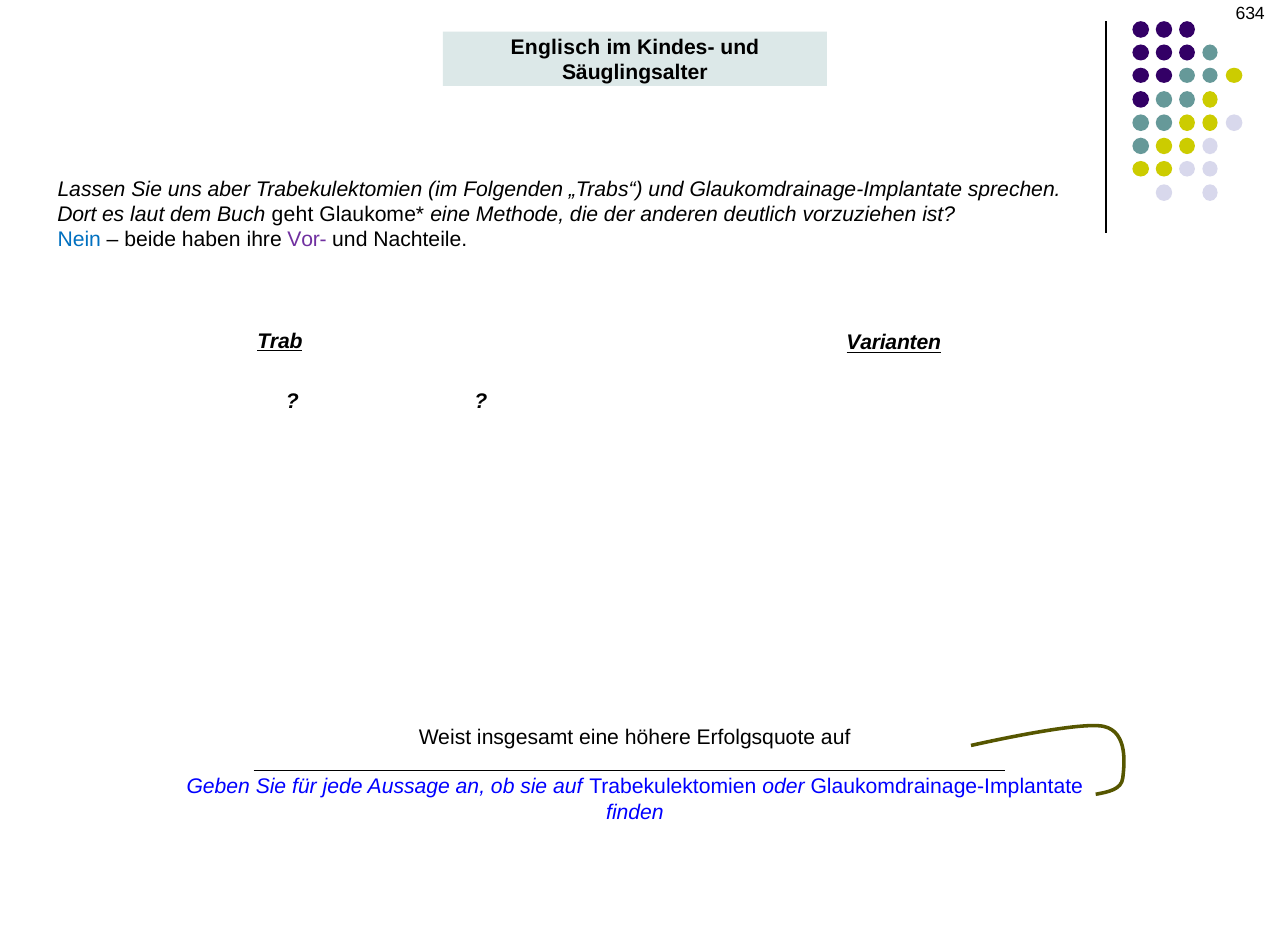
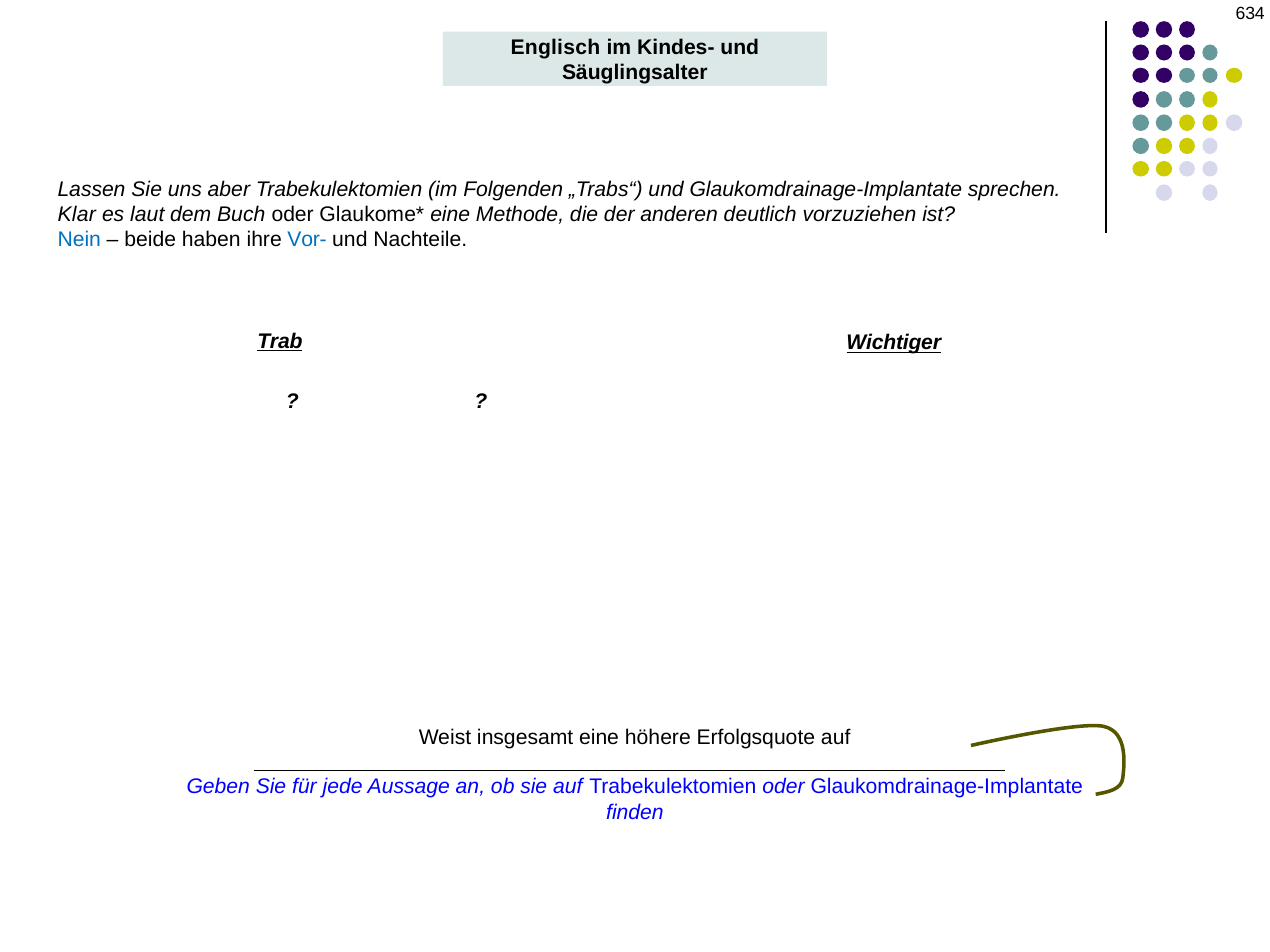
Dort: Dort -> Klar
Buch geht: geht -> oder
Vor- colour: purple -> blue
Varianten: Varianten -> Wichtiger
